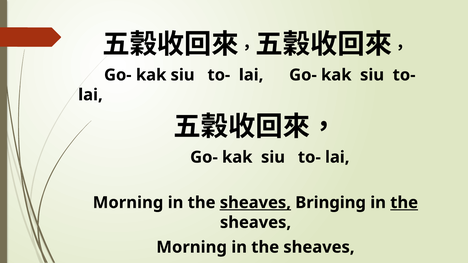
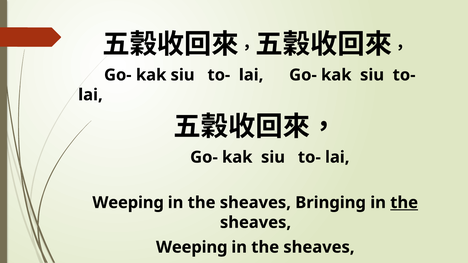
Morning at (128, 203): Morning -> Weeping
sheaves at (255, 203) underline: present -> none
Morning at (192, 247): Morning -> Weeping
